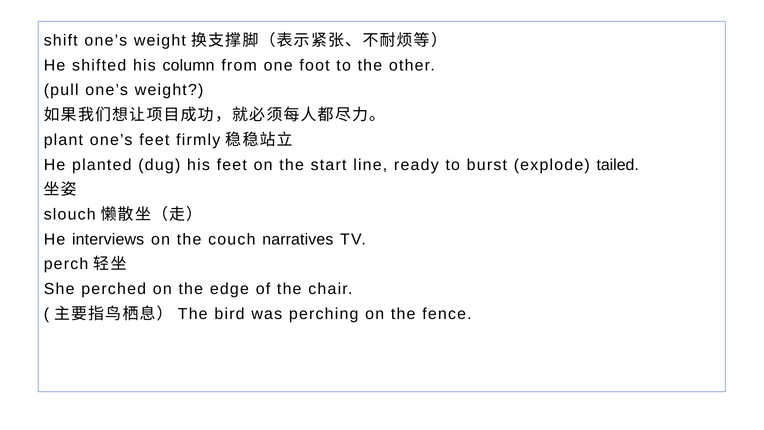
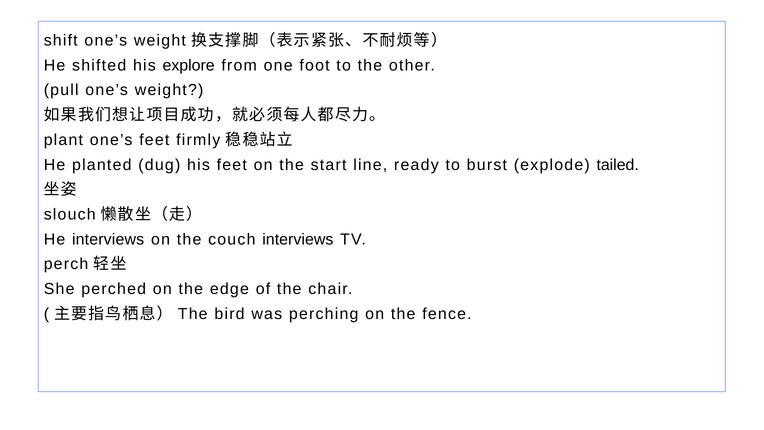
column: column -> explore
couch narratives: narratives -> interviews
